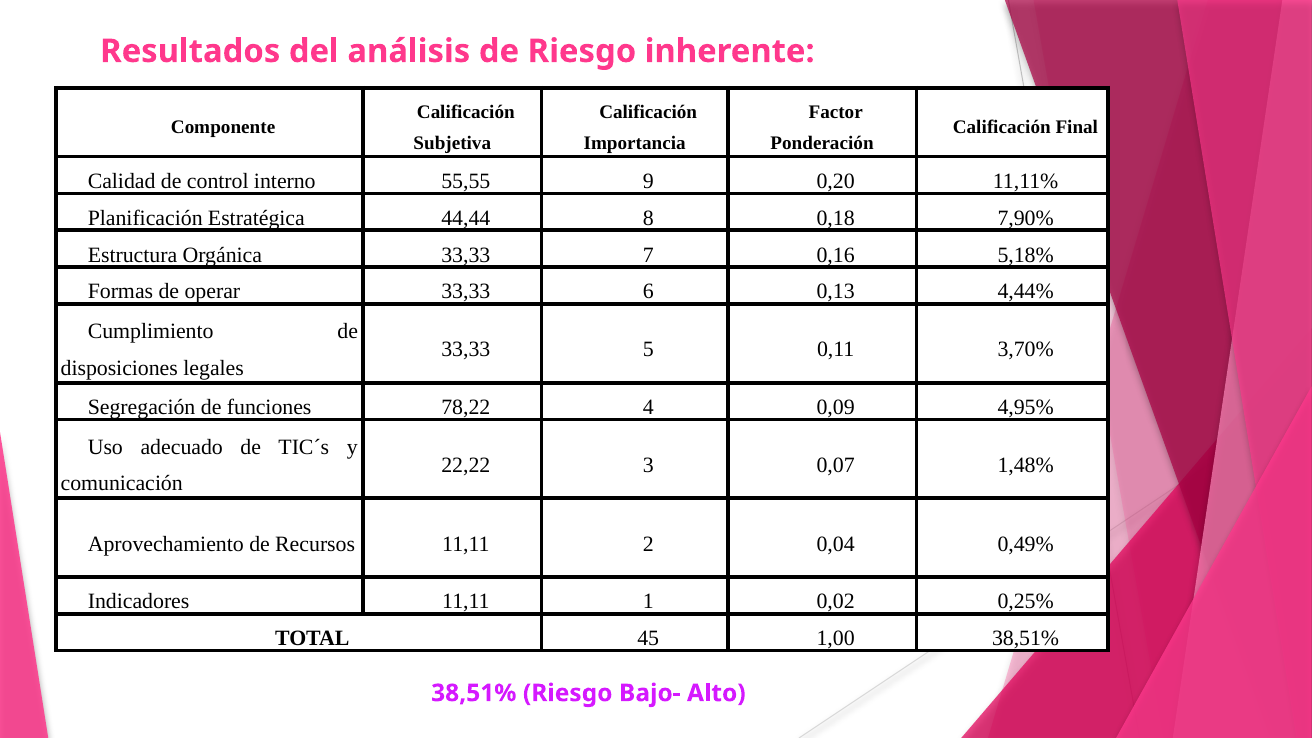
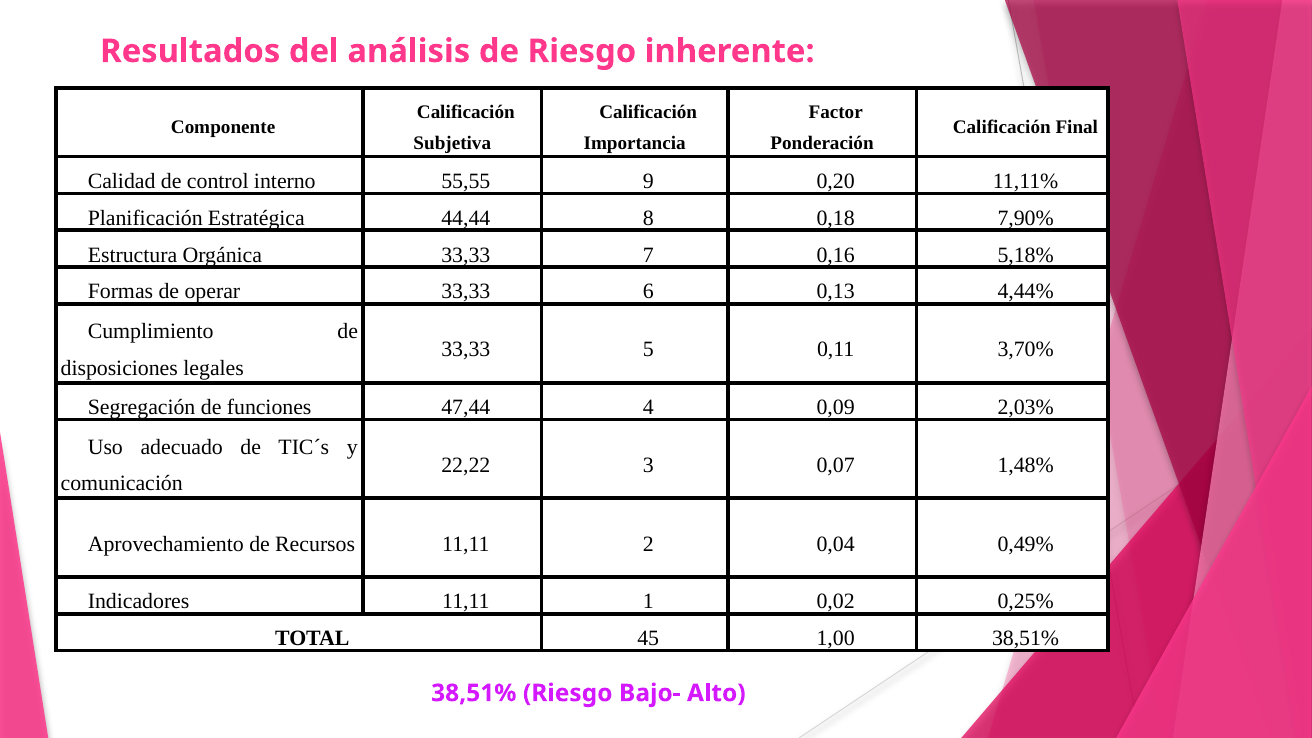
78,22: 78,22 -> 47,44
4,95%: 4,95% -> 2,03%
